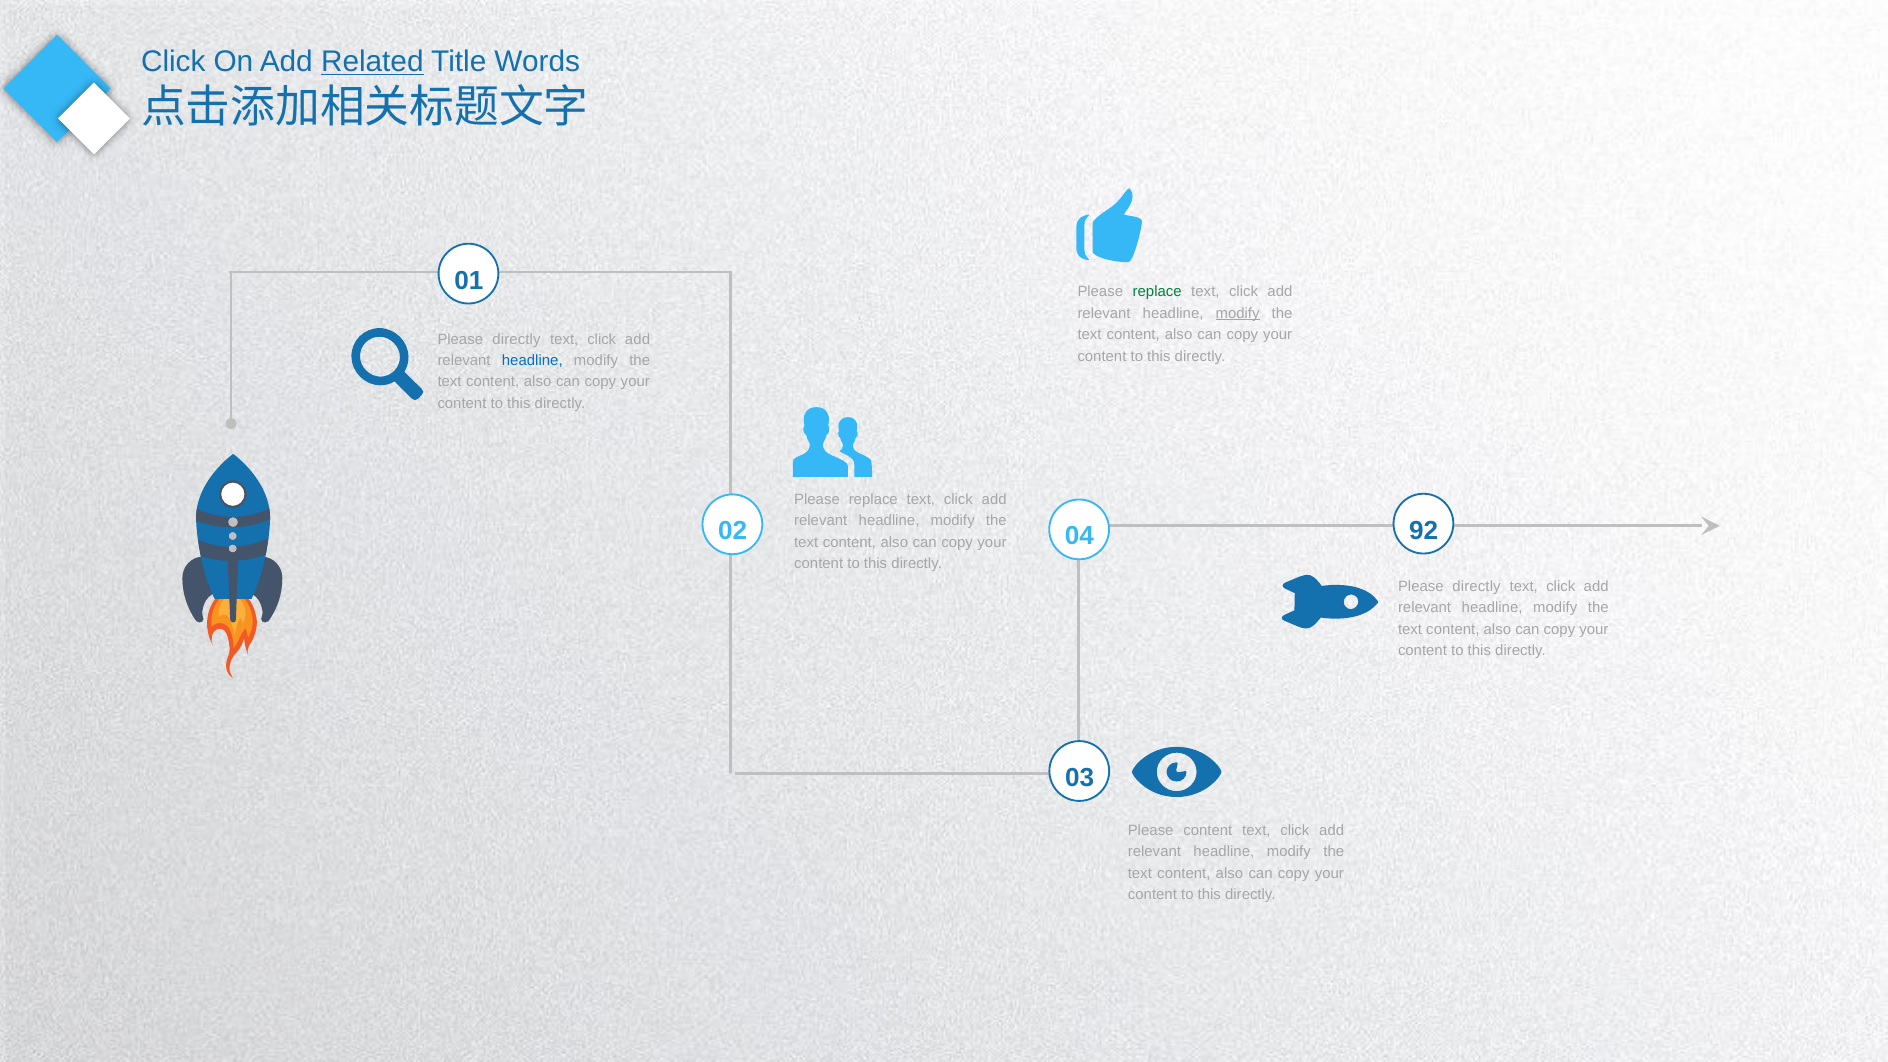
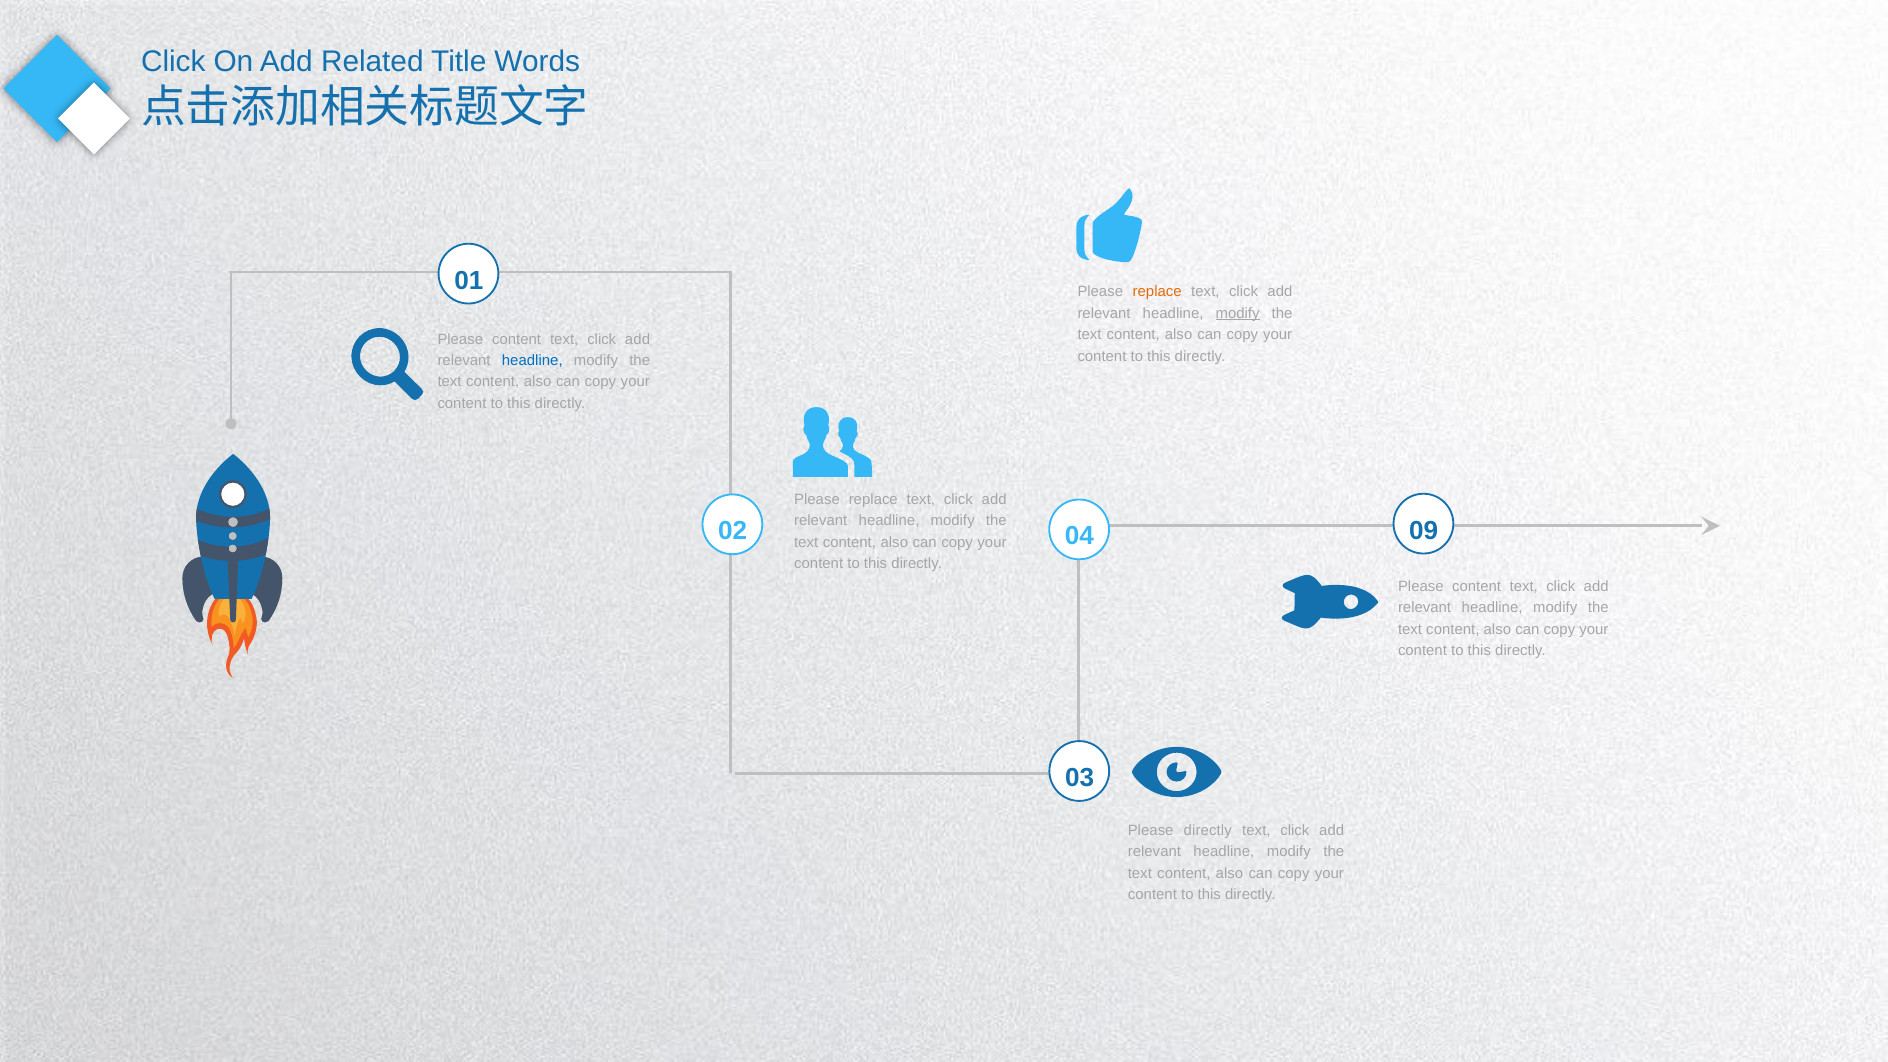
Related underline: present -> none
replace at (1157, 292) colour: green -> orange
directly at (517, 339): directly -> content
92: 92 -> 09
directly at (1477, 586): directly -> content
Please content: content -> directly
